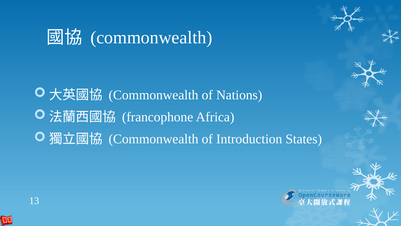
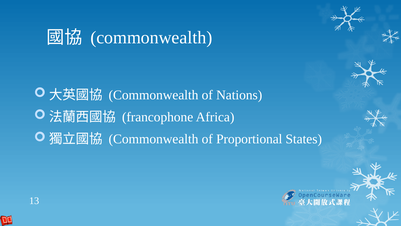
Introduction: Introduction -> Proportional
